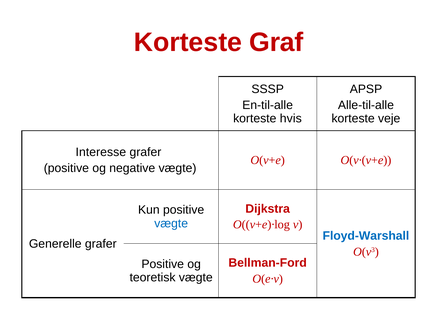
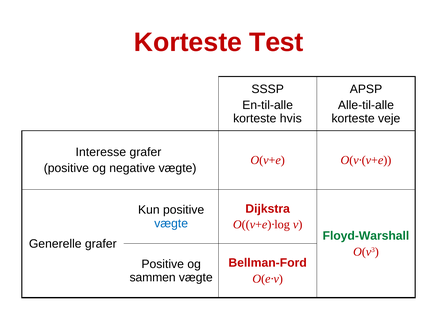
Graf: Graf -> Test
Floyd-Warshall colour: blue -> green
teoretisk: teoretisk -> sammen
